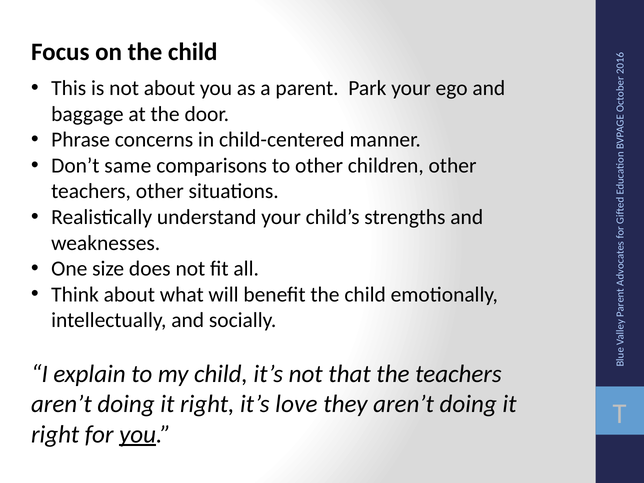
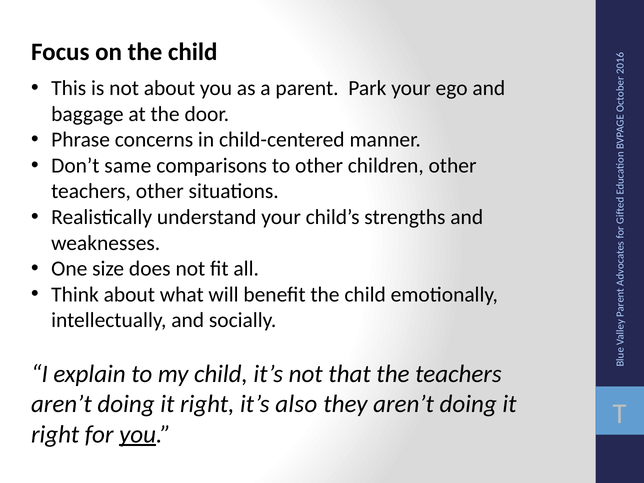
love: love -> also
